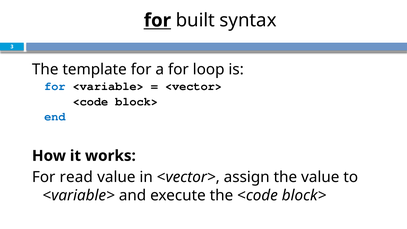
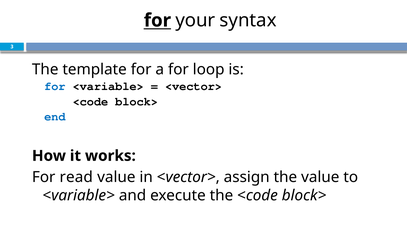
built: built -> your
